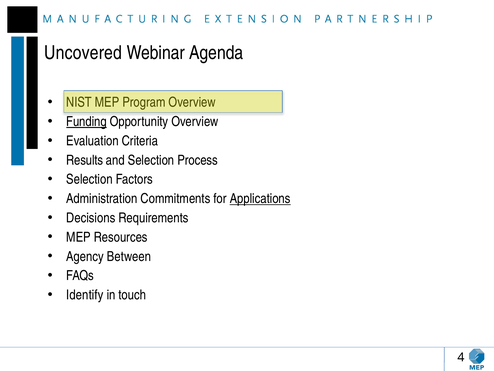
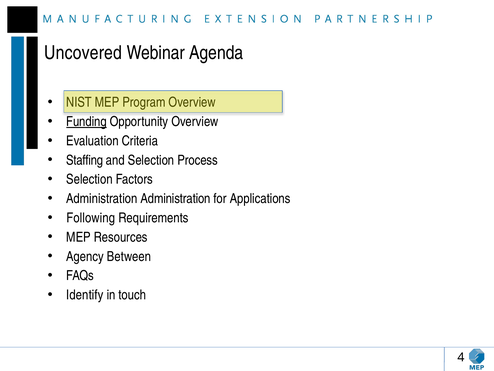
Results: Results -> Staffing
Administration Commitments: Commitments -> Administration
Applications underline: present -> none
Decisions: Decisions -> Following
